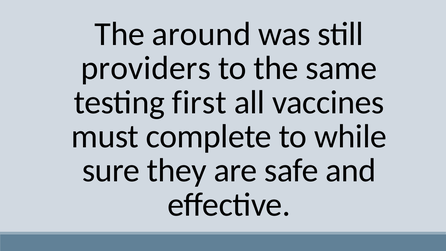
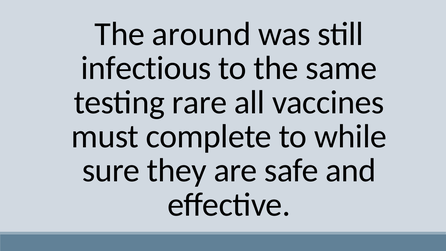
providers: providers -> infectious
first: first -> rare
